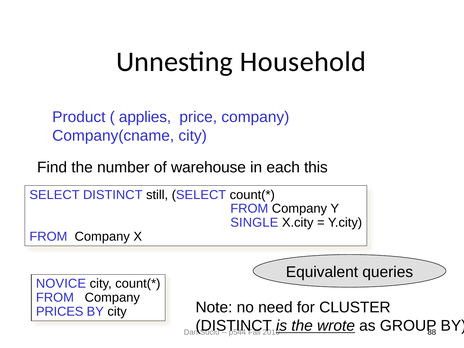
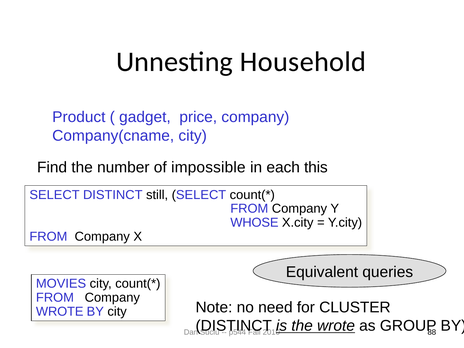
applies: applies -> gadget
warehouse: warehouse -> impossible
SINGLE: SINGLE -> WHOSE
NOVICE: NOVICE -> MOVIES
PRICES at (60, 312): PRICES -> WROTE
